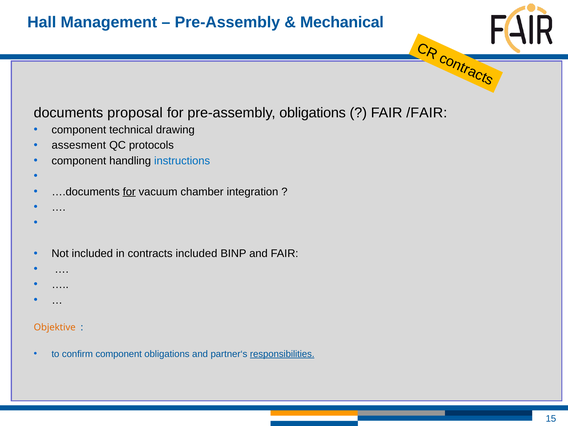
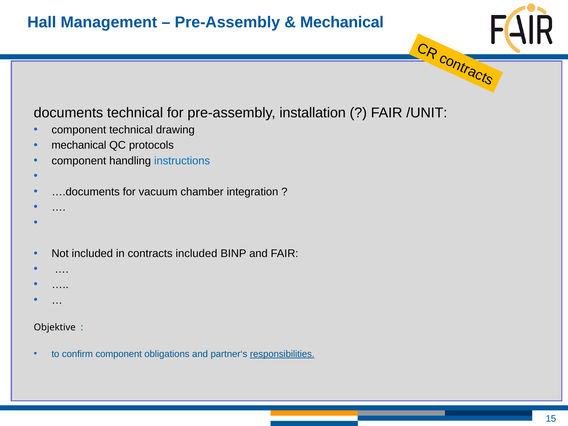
documents proposal: proposal -> technical
pre-assembly obligations: obligations -> installation
/FAIR: /FAIR -> /UNIT
assesment at (79, 145): assesment -> mechanical
for at (129, 192) underline: present -> none
Objektive colour: orange -> black
